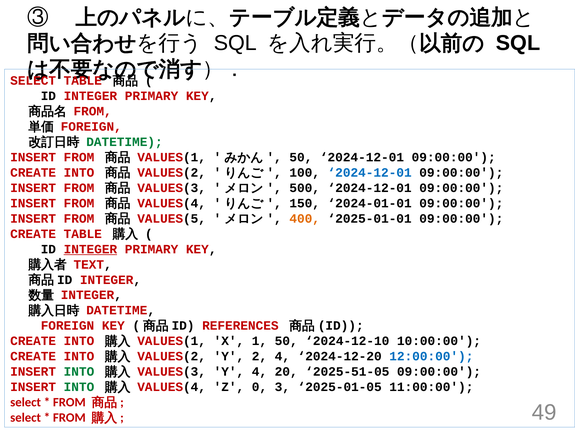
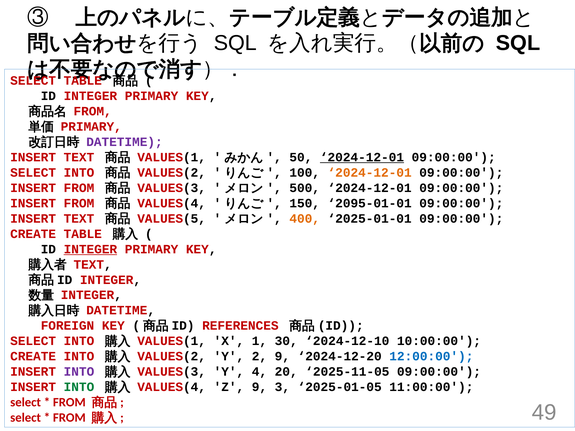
FOREIGN at (91, 127): FOREIGN -> PRIMARY
DATETIME at (124, 142) colour: green -> purple
FROM at (79, 157): FROM -> TEXT
2024-12-01 at (362, 157) underline: none -> present
CREATE at (33, 173): CREATE -> SELECT
2024-12-01 at (370, 173) colour: blue -> orange
2024-01-01: 2024-01-01 -> 2095-01-01
FROM at (79, 219): FROM -> TEXT
CREATE at (33, 341): CREATE -> SELECT
1 50: 50 -> 30
2 4: 4 -> 9
INTO at (79, 372) colour: green -> purple
2025-51-05: 2025-51-05 -> 2025-11-05
Z 0: 0 -> 9
